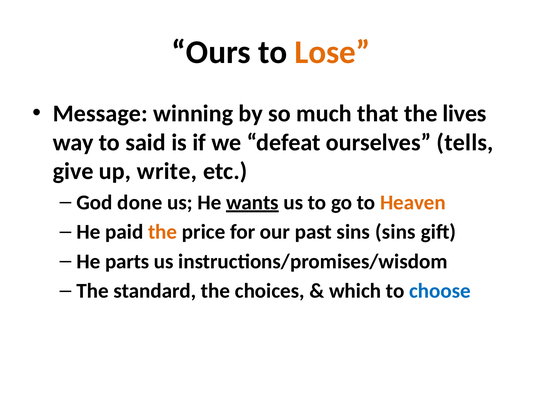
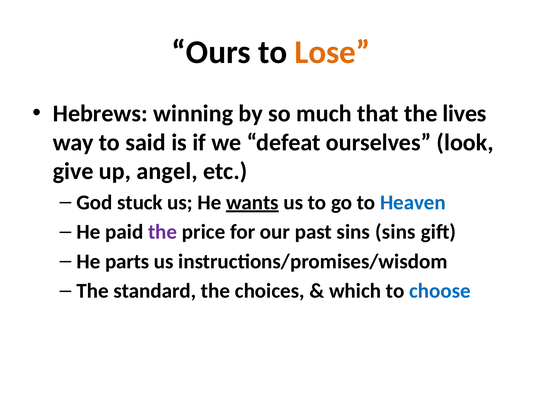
Message: Message -> Hebrews
tells: tells -> look
write: write -> angel
done: done -> stuck
Heaven colour: orange -> blue
the at (163, 232) colour: orange -> purple
